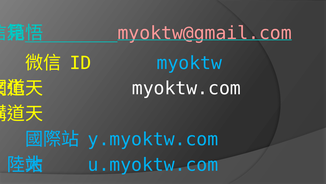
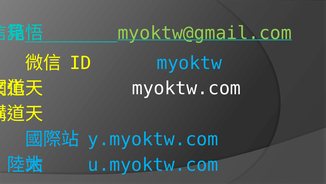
myoktw@gmail.com colour: pink -> light green
